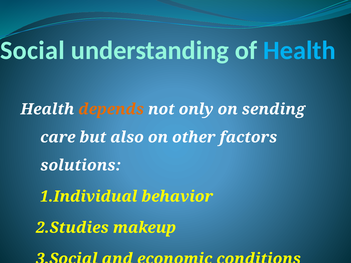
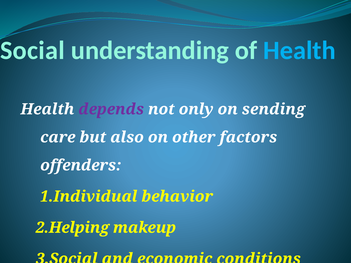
depends colour: orange -> purple
solutions: solutions -> offenders
2.Studies: 2.Studies -> 2.Helping
